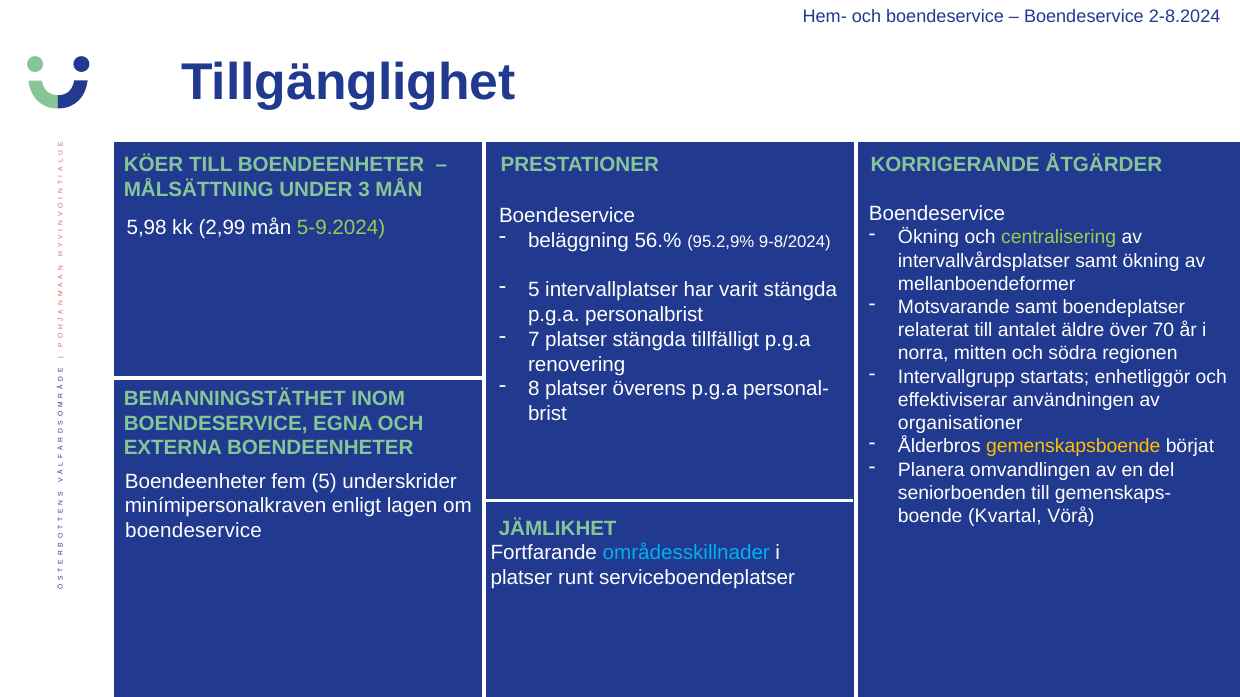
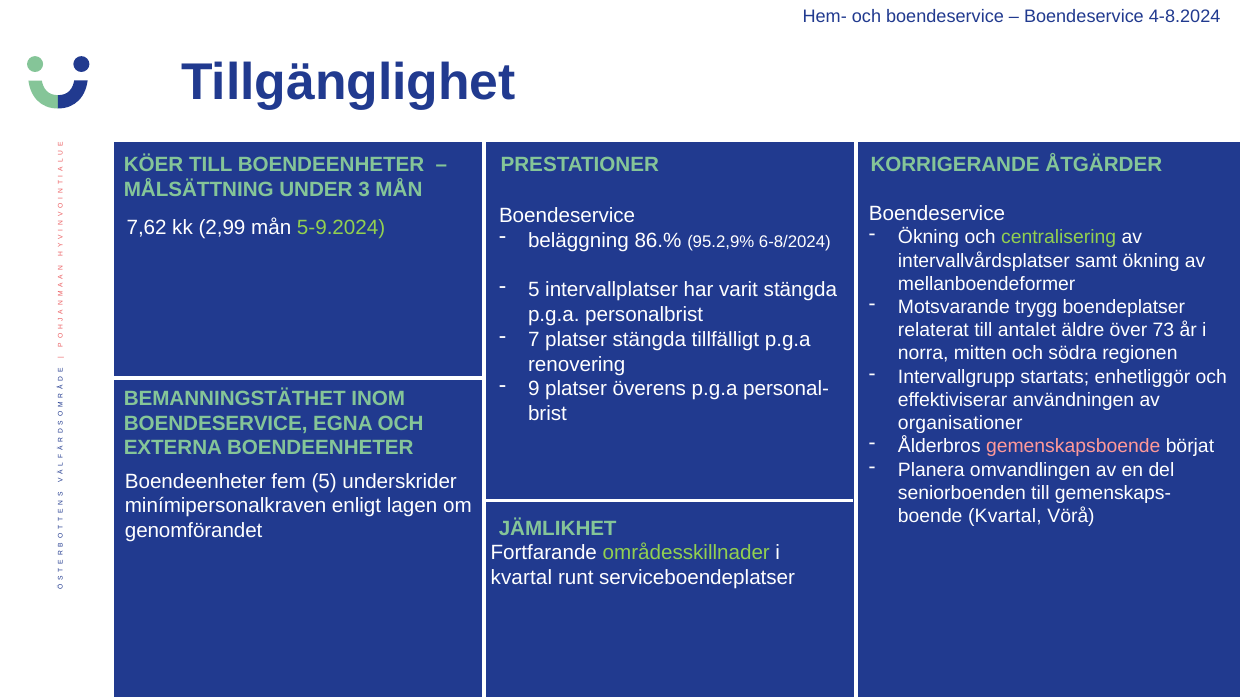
2-8.2024: 2-8.2024 -> 4-8.2024
5,98: 5,98 -> 7,62
56.%: 56.% -> 86.%
9-8/2024: 9-8/2024 -> 6-8/2024
Motsvarande samt: samt -> trygg
70: 70 -> 73
8: 8 -> 9
gemenskapsboende colour: yellow -> pink
boendeservice at (193, 531): boendeservice -> genomförandet
områdesskillnader colour: light blue -> light green
platser at (521, 578): platser -> kvartal
